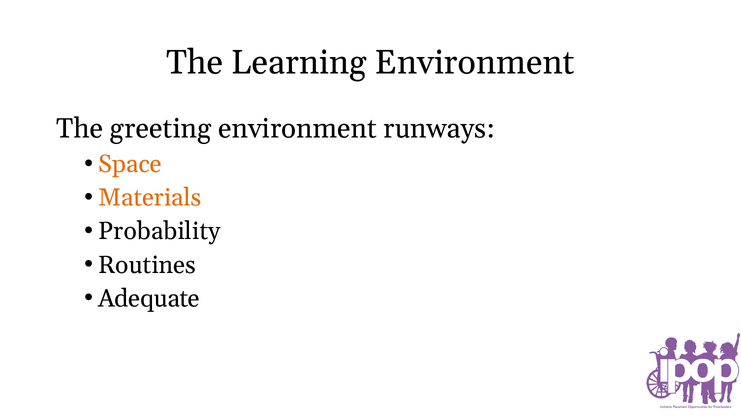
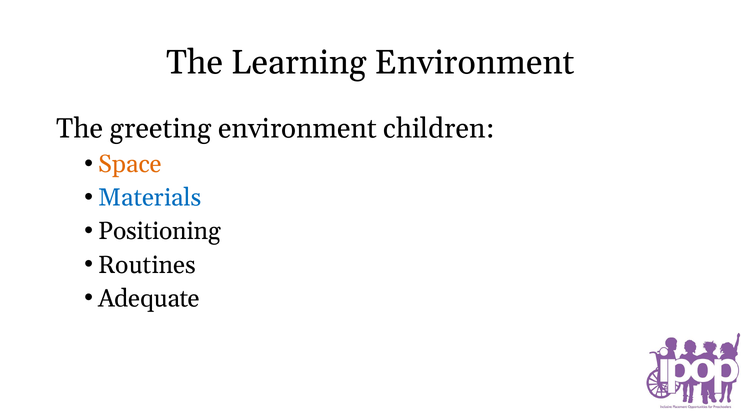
runways: runways -> children
Materials colour: orange -> blue
Probability: Probability -> Positioning
